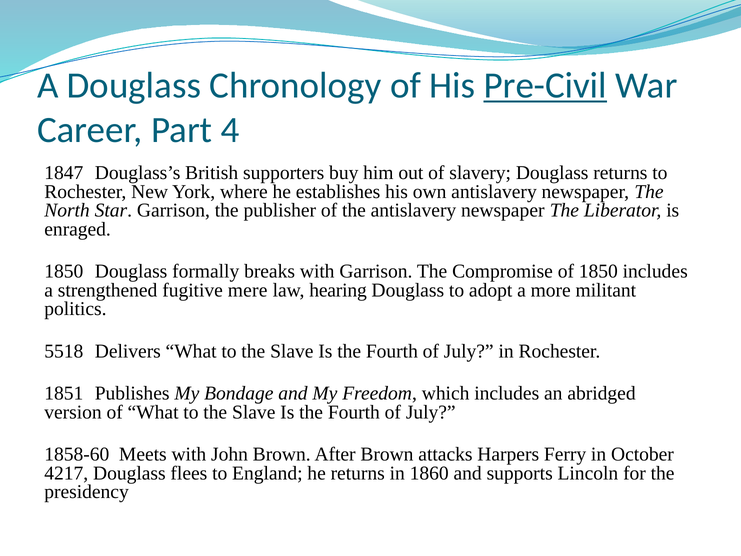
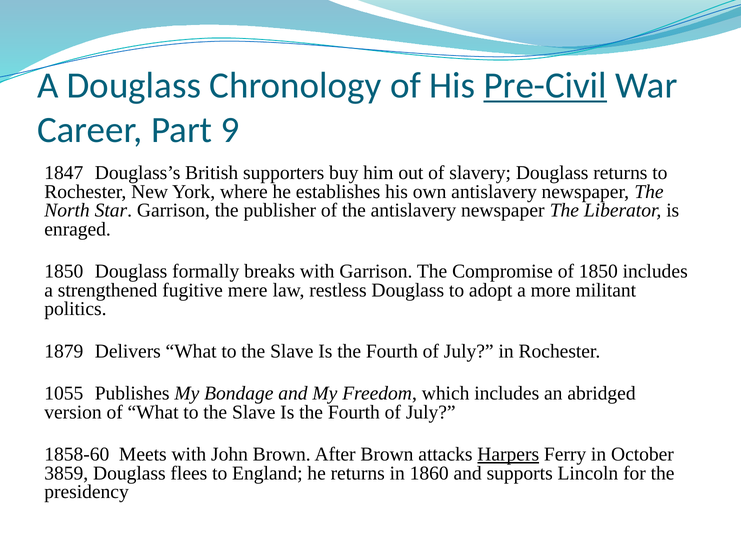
4: 4 -> 9
hearing: hearing -> restless
5518: 5518 -> 1879
1851: 1851 -> 1055
Harpers underline: none -> present
4217: 4217 -> 3859
